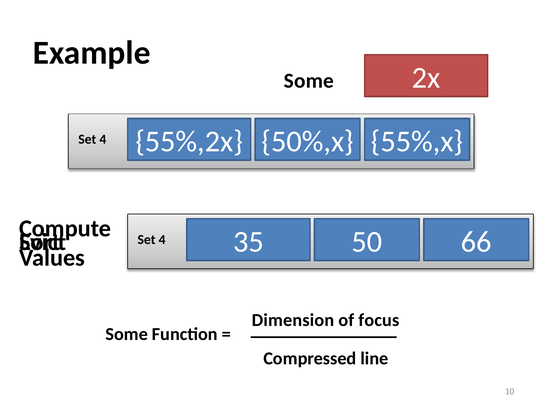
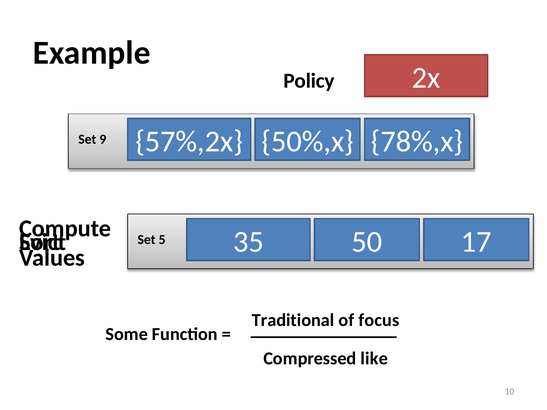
Some at (309, 81): Some -> Policy
55%,2x: 55%,2x -> 57%,2x
55%,x: 55%,x -> 78%,x
4 at (103, 139): 4 -> 9
4 at (162, 240): 4 -> 5
66: 66 -> 17
Dimension: Dimension -> Traditional
line: line -> like
